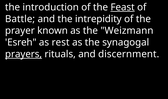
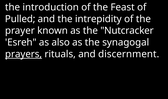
Feast underline: present -> none
Battle: Battle -> Pulled
Weizmann: Weizmann -> Nutcracker
rest: rest -> also
